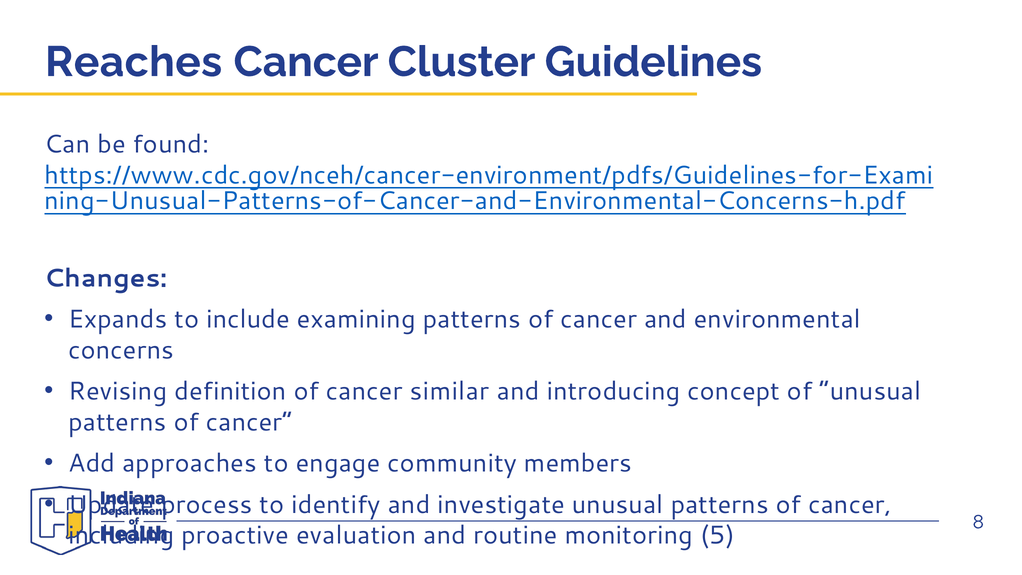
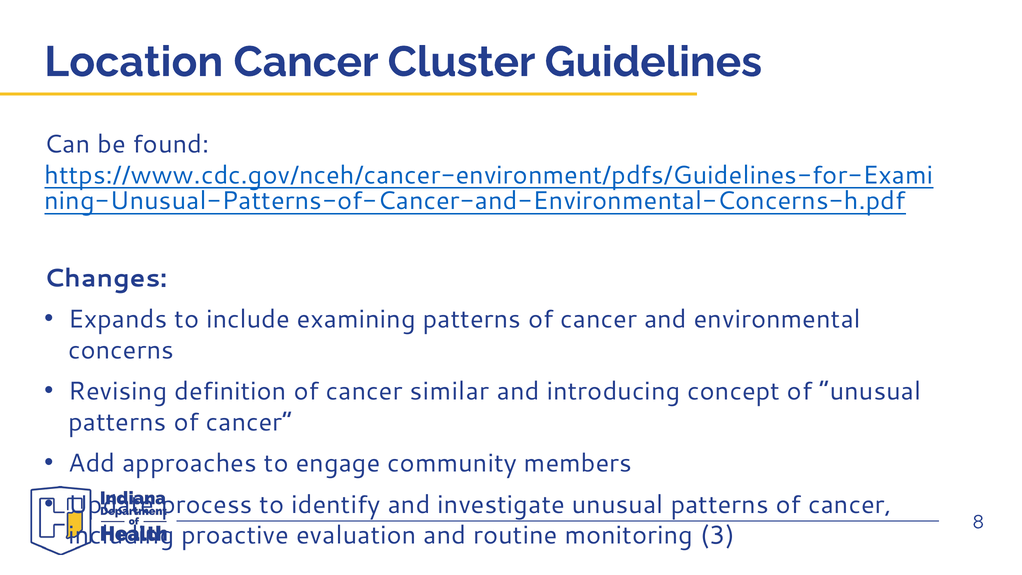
Reaches: Reaches -> Location
5: 5 -> 3
